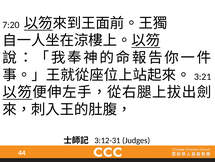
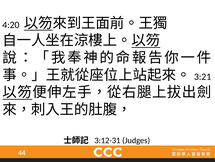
7:20: 7:20 -> 4:20
